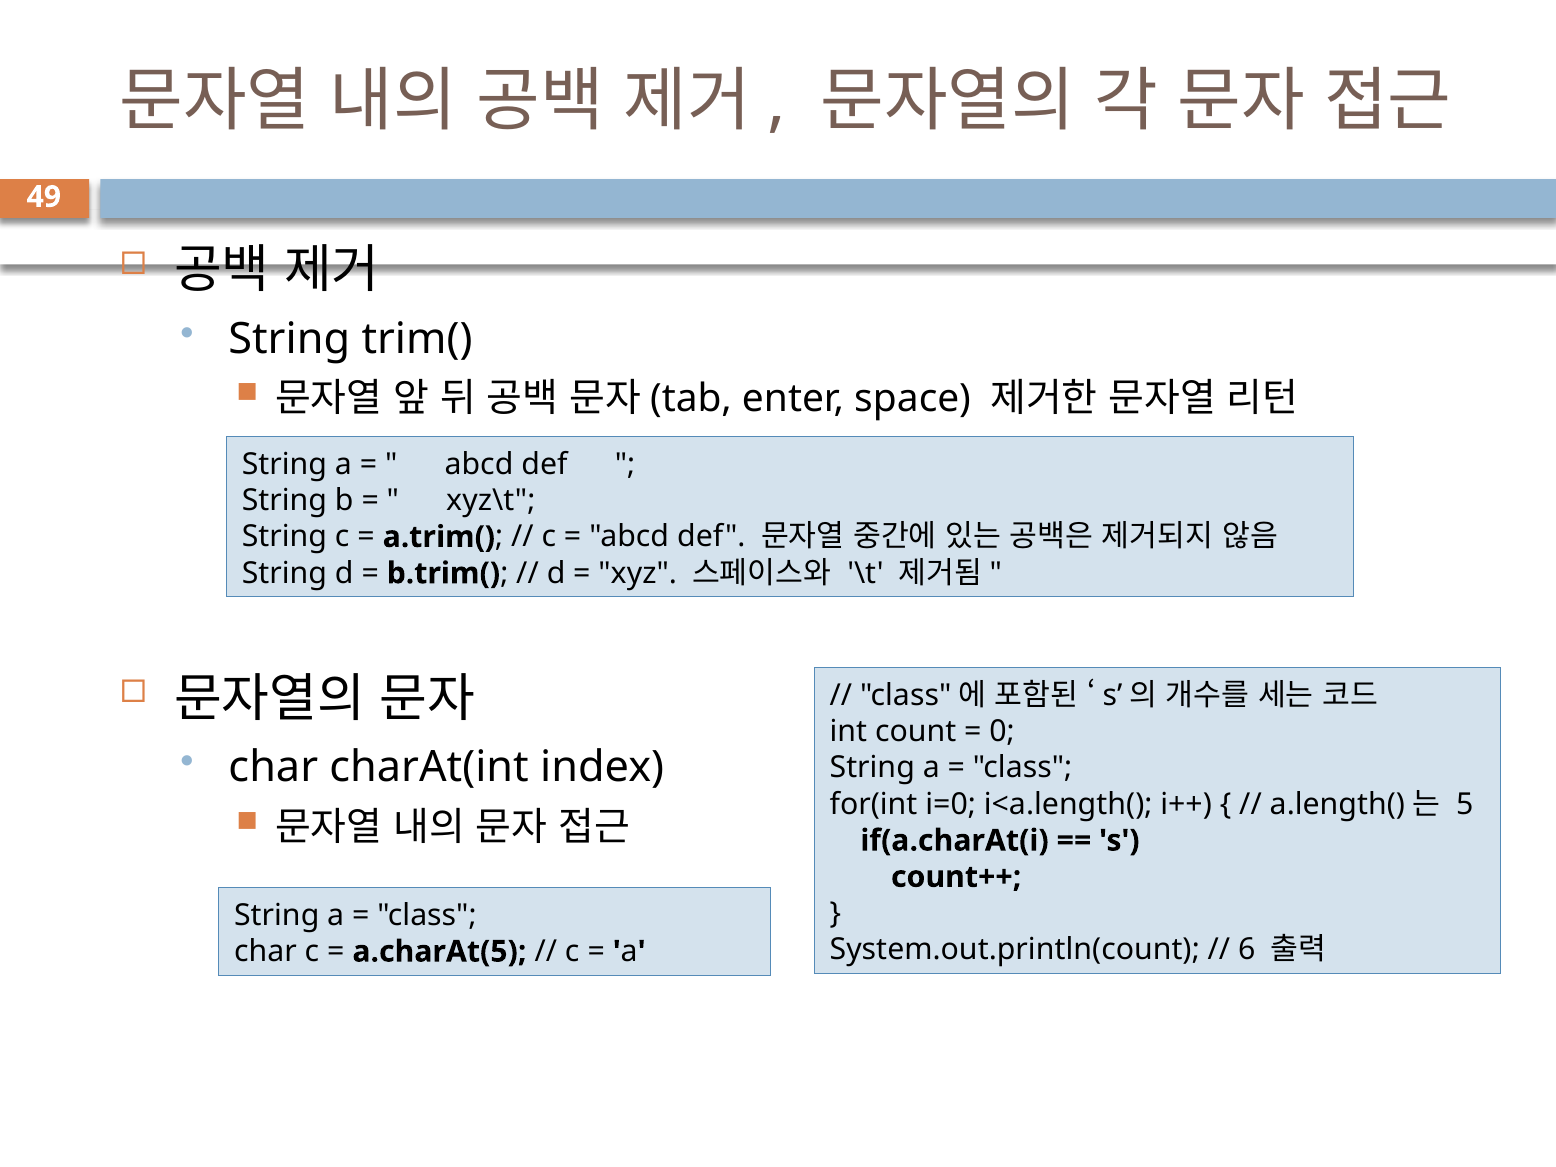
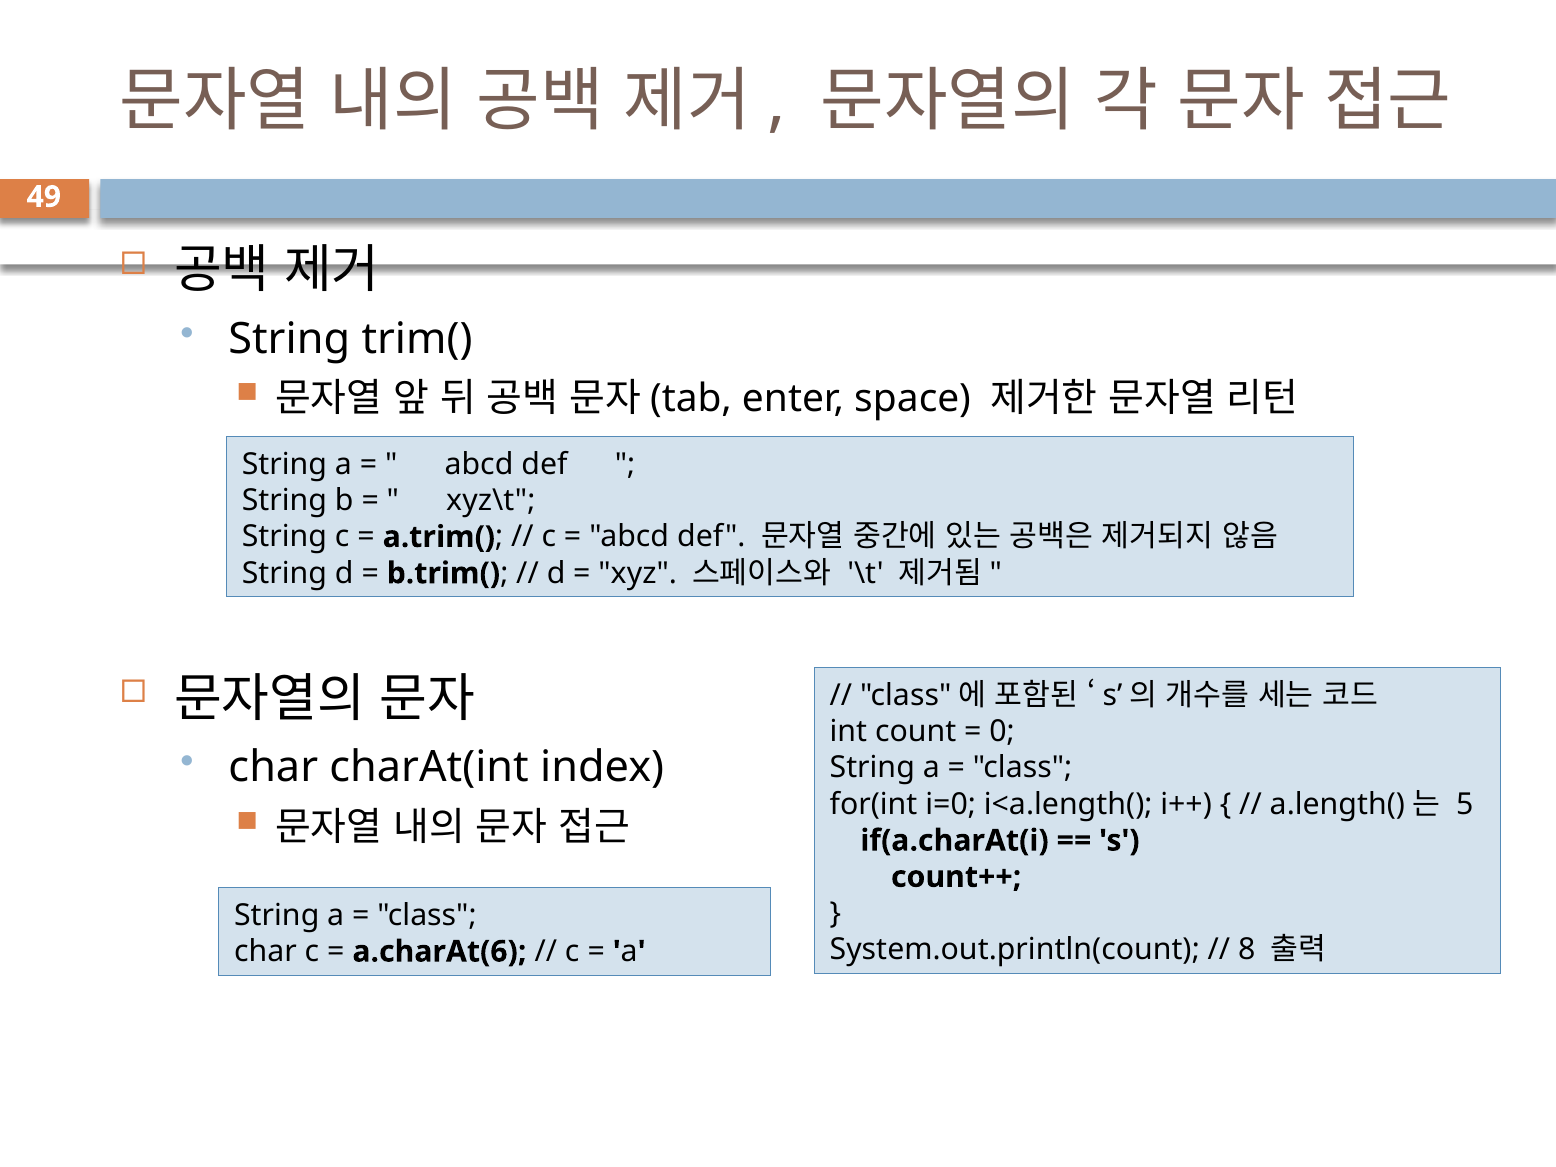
6: 6 -> 8
a.charAt(5: a.charAt(5 -> a.charAt(6
